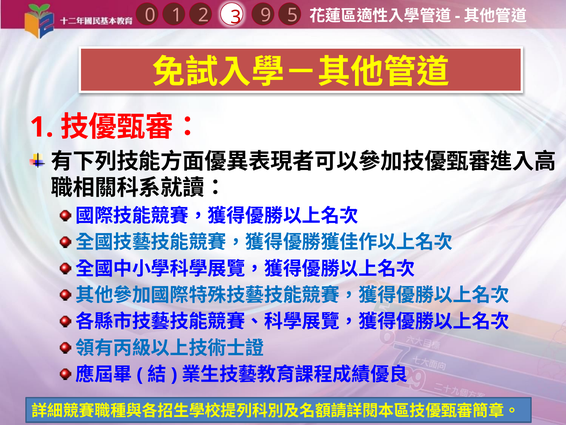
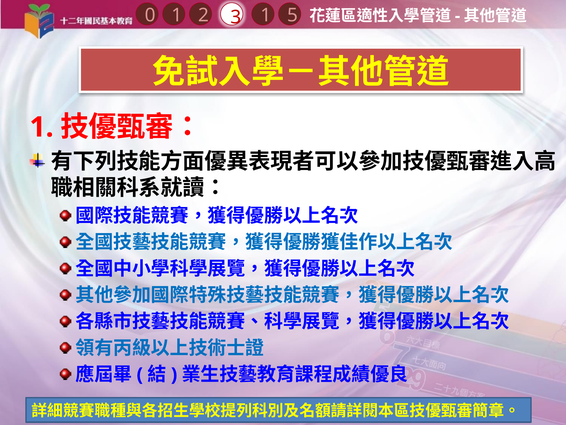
1 9: 9 -> 1
